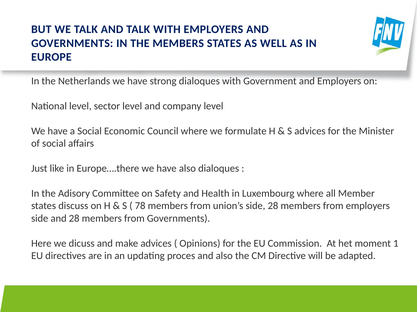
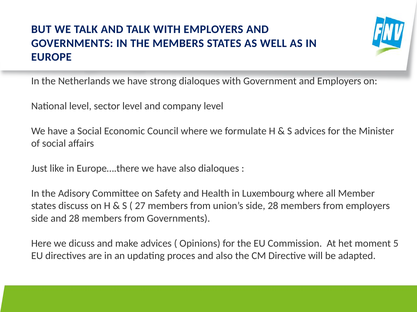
78: 78 -> 27
1: 1 -> 5
